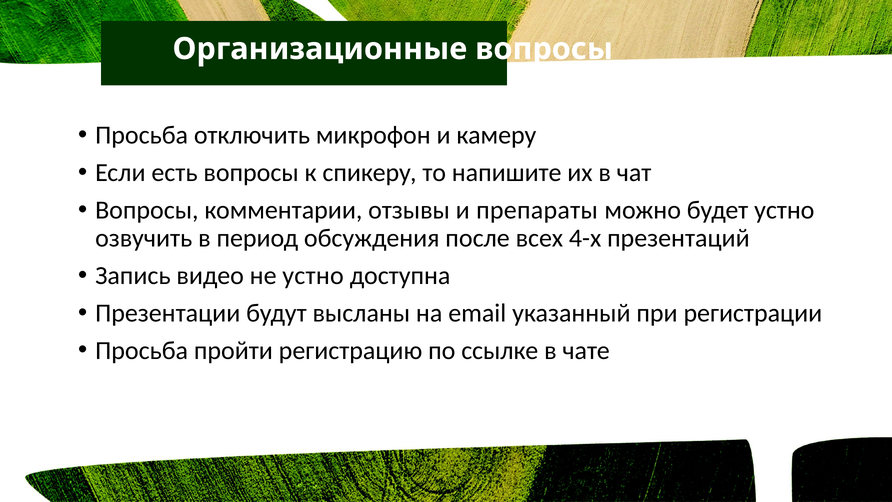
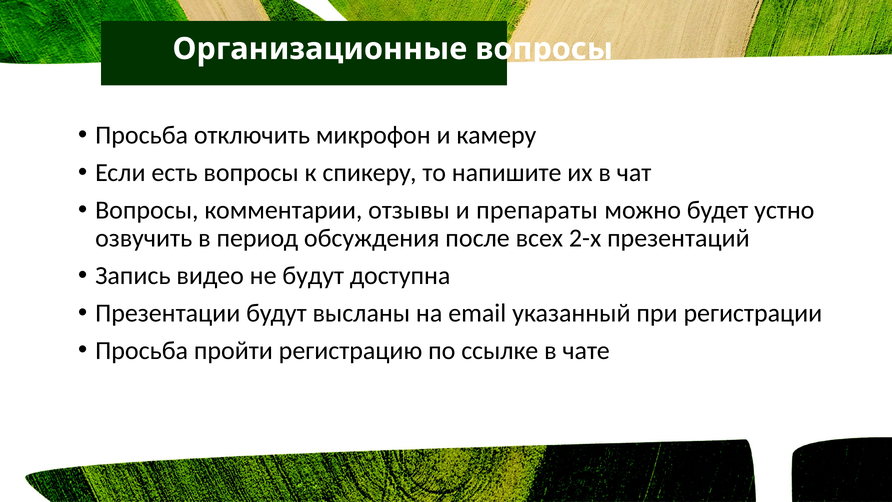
4-х: 4-х -> 2-х
не устно: устно -> будут
